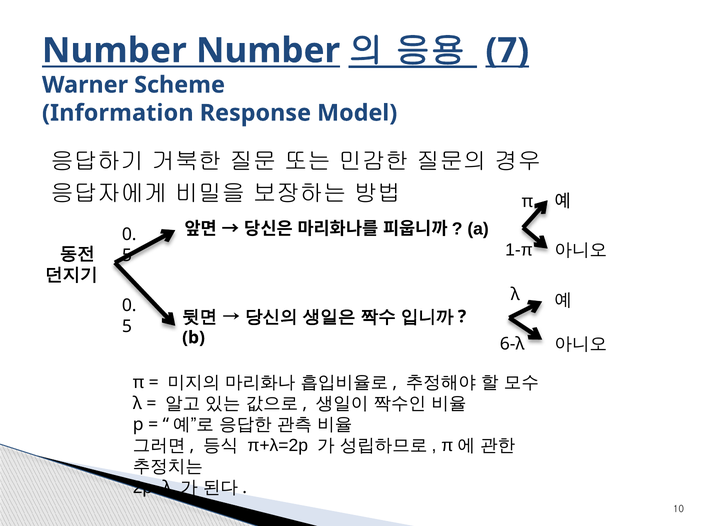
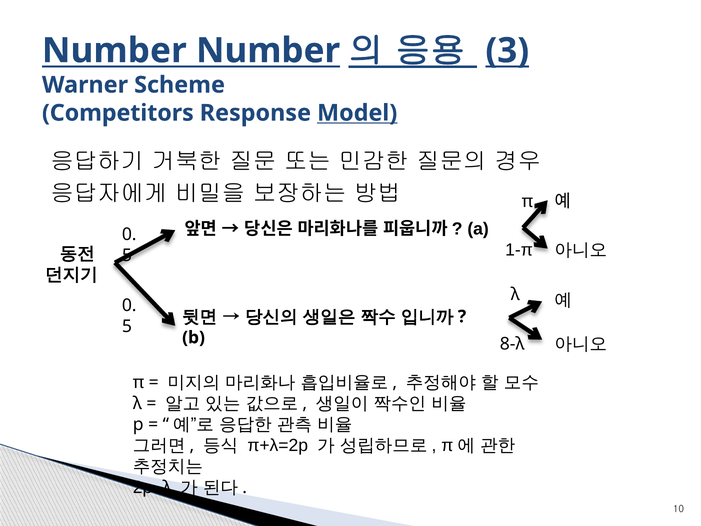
7: 7 -> 3
Information: Information -> Competitors
Model underline: none -> present
6-λ: 6-λ -> 8-λ
